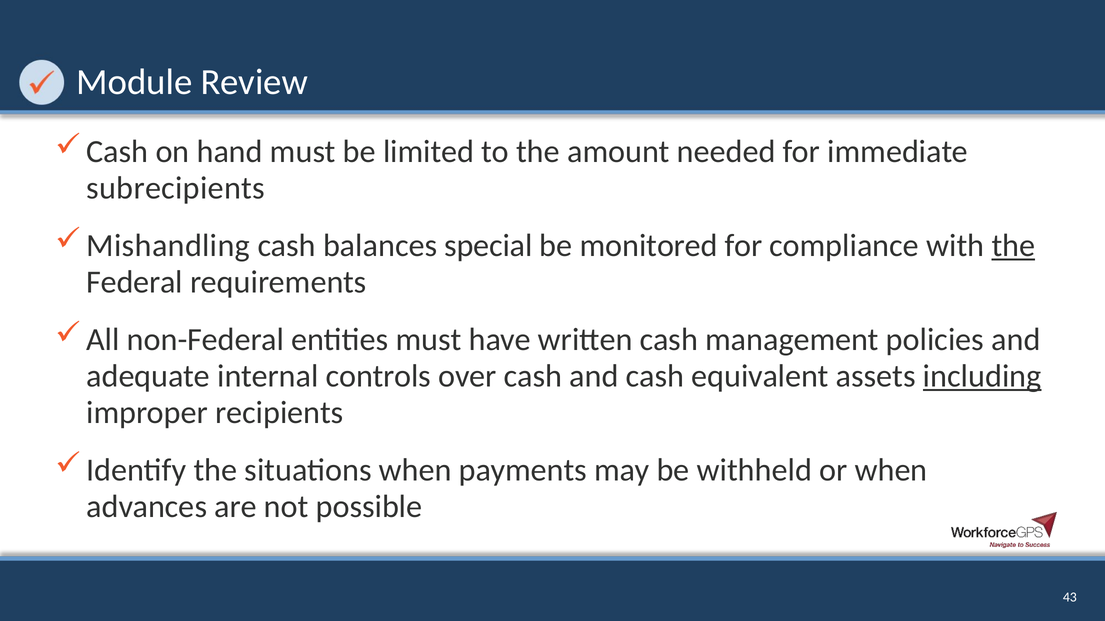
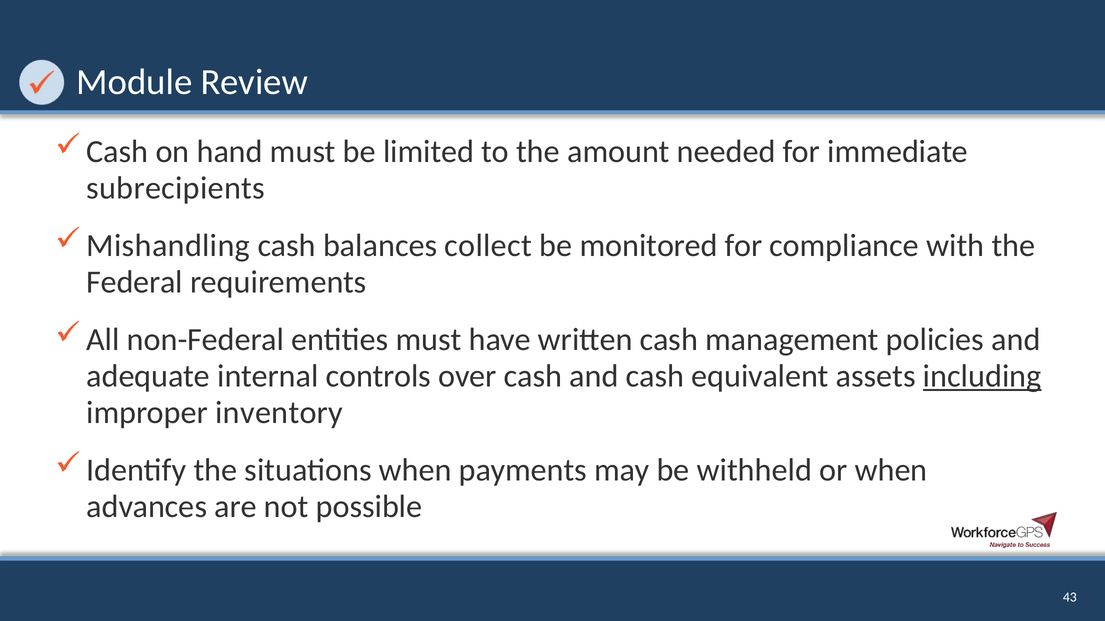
special: special -> collect
the at (1013, 246) underline: present -> none
recipients: recipients -> inventory
